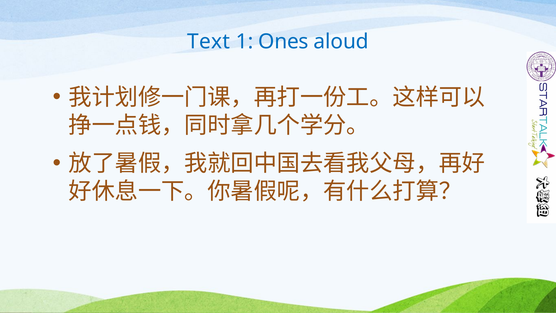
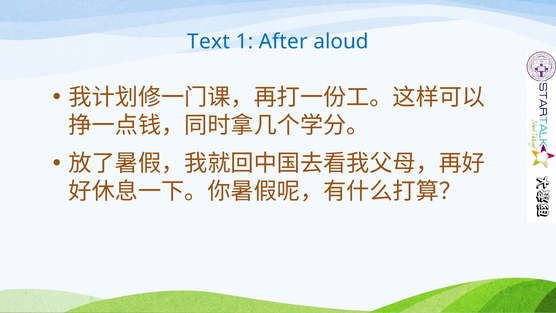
Ones: Ones -> After
